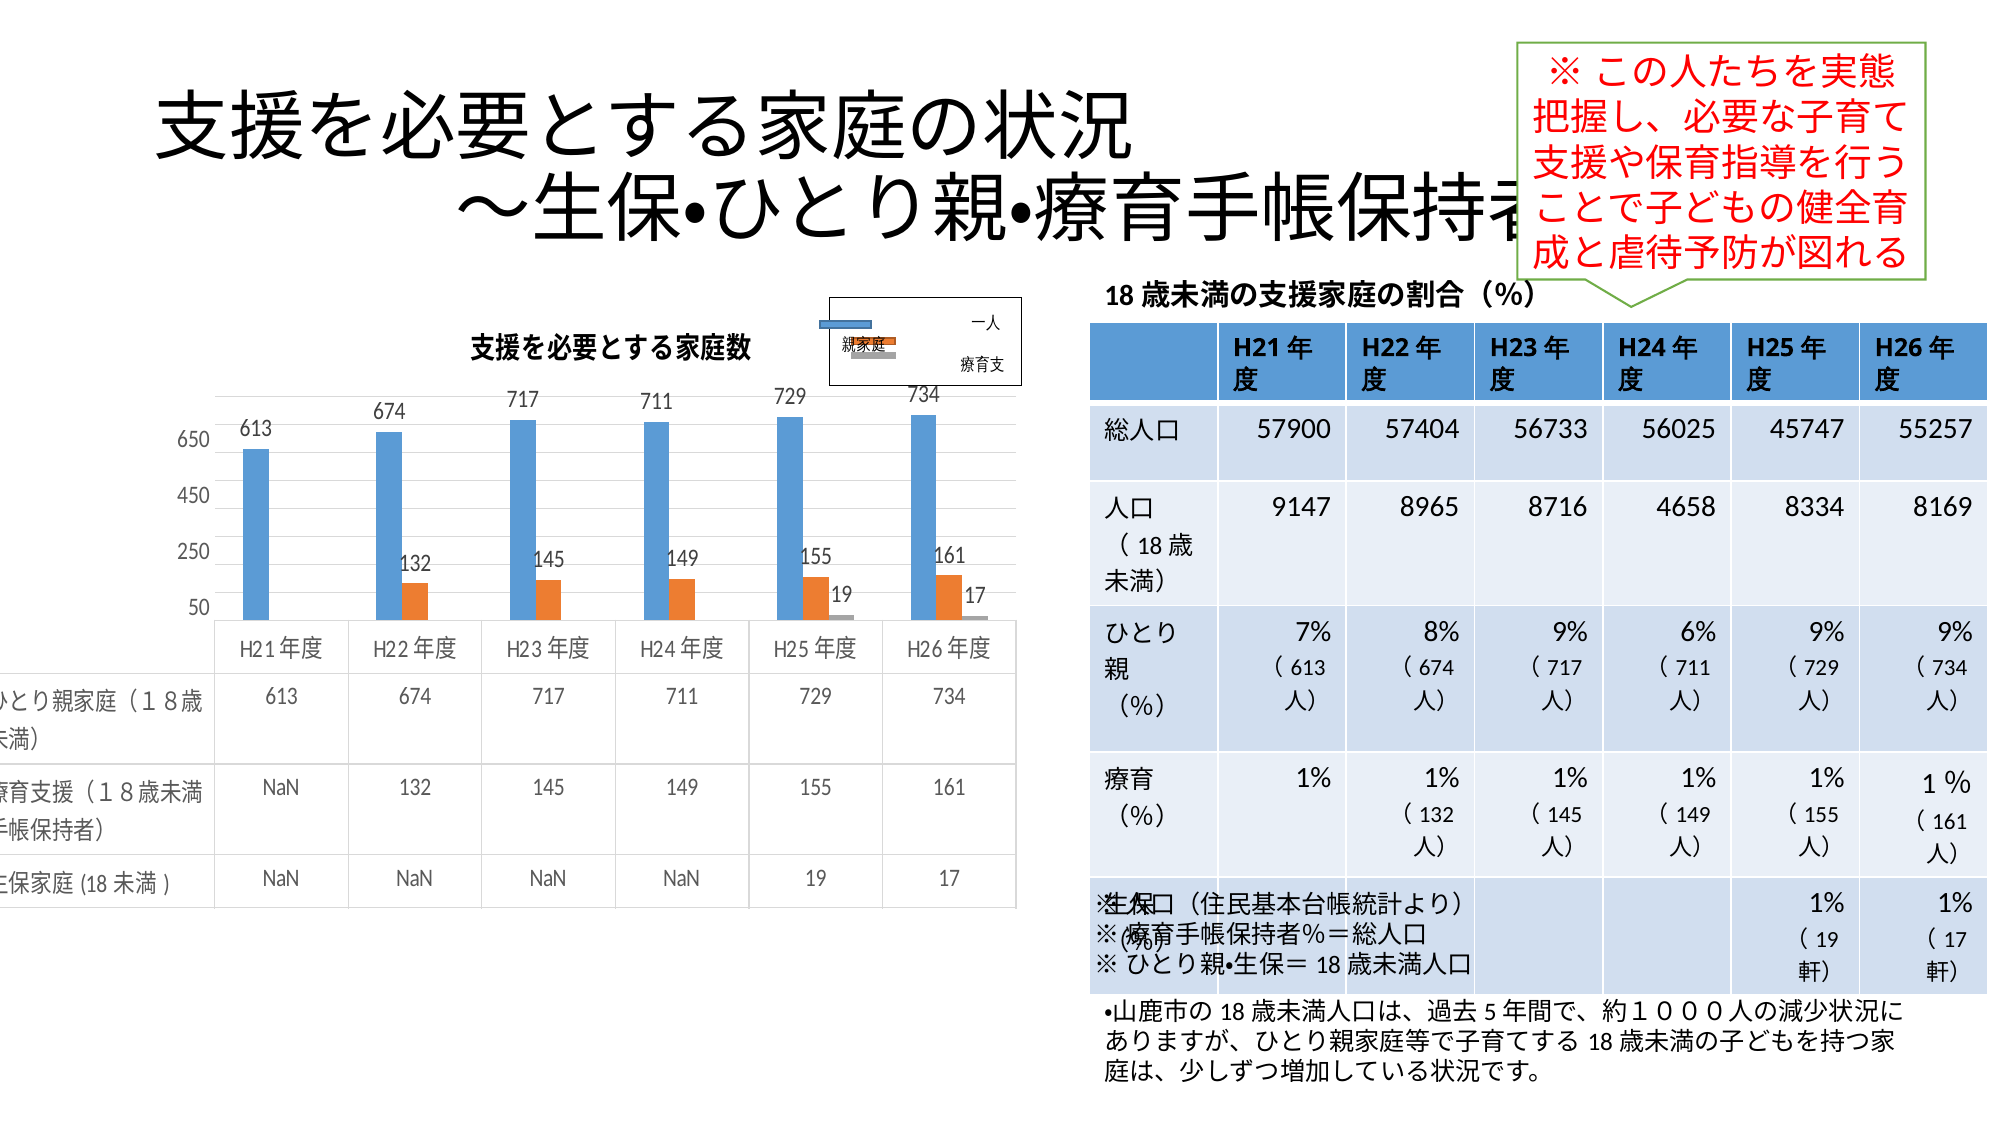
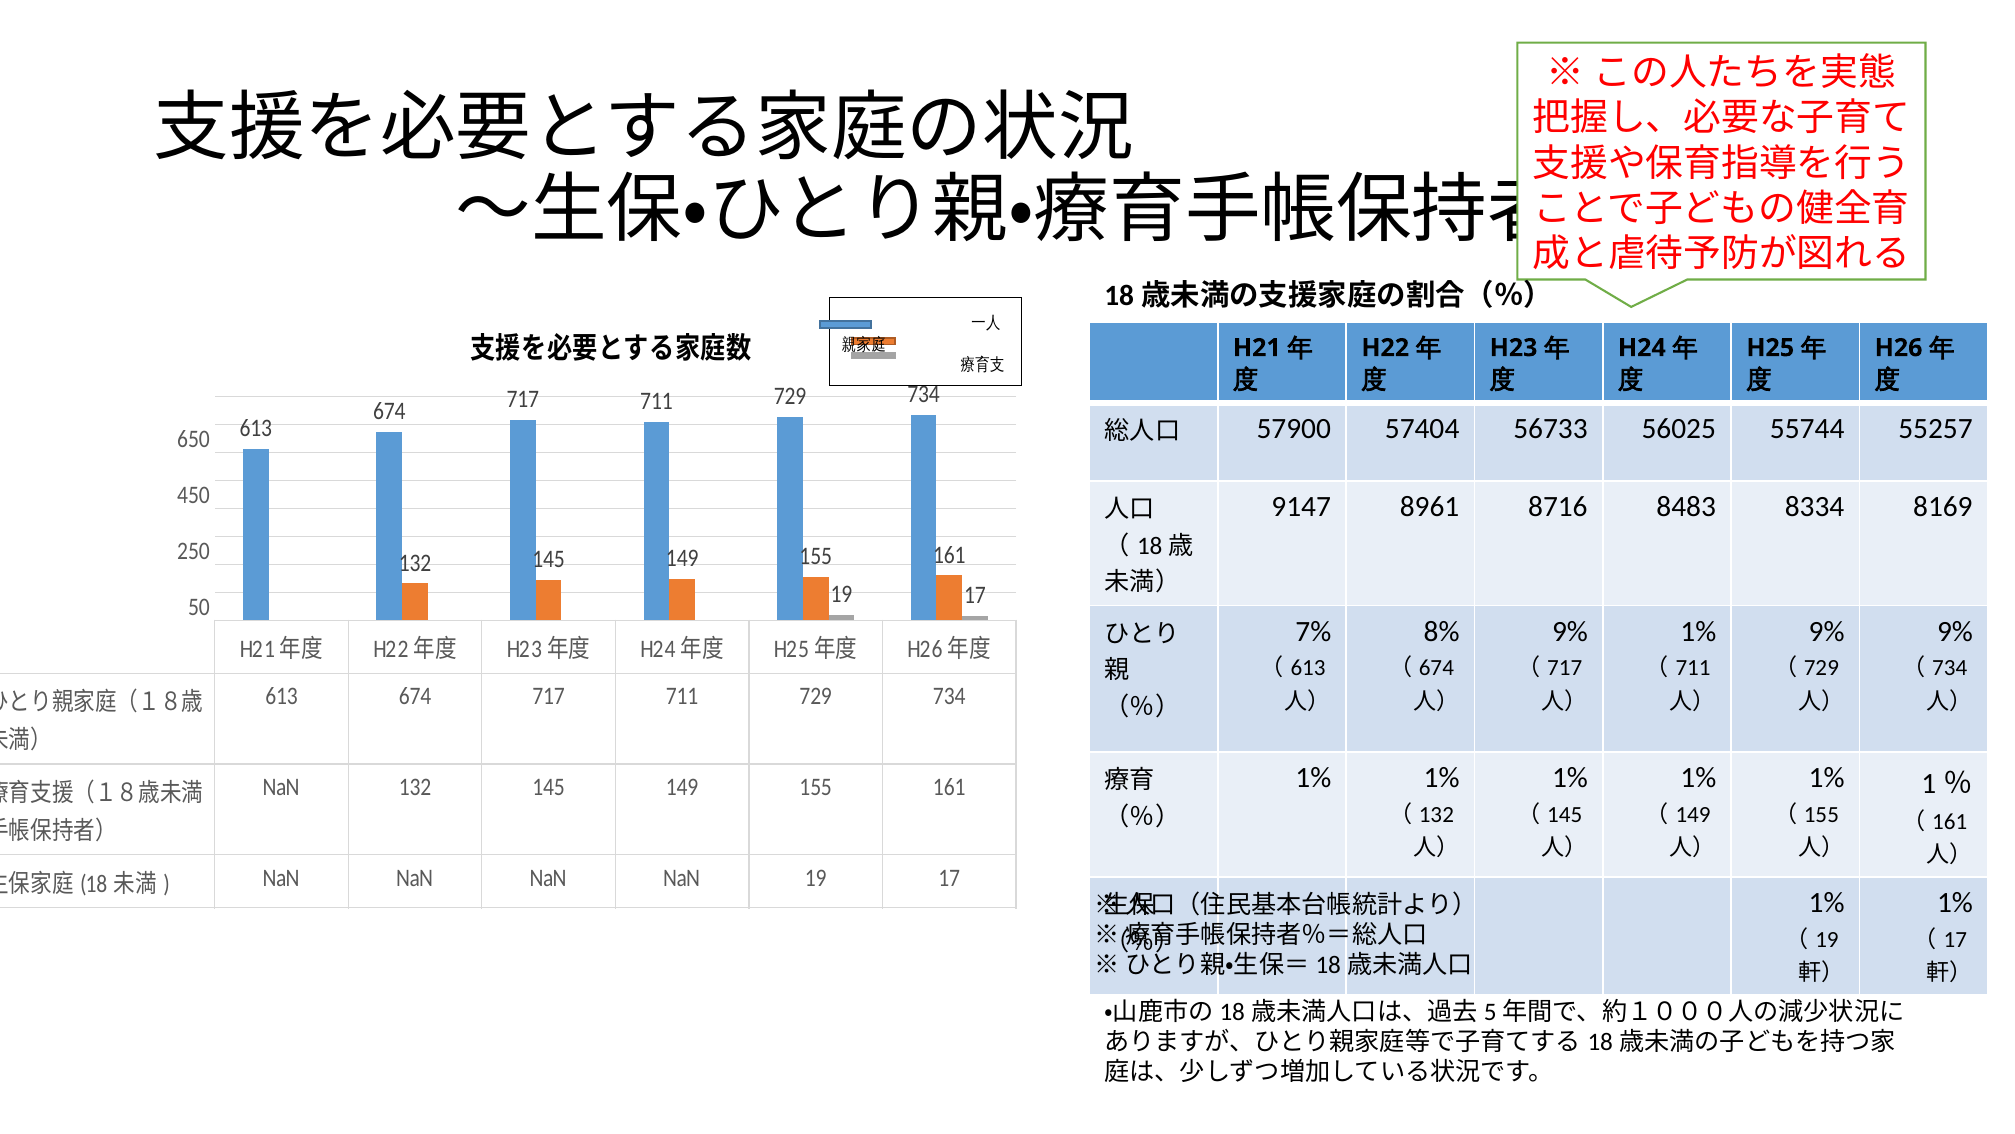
45747: 45747 -> 55744
8965: 8965 -> 8961
4658: 4658 -> 8483
6% at (1698, 631): 6% -> 1%
